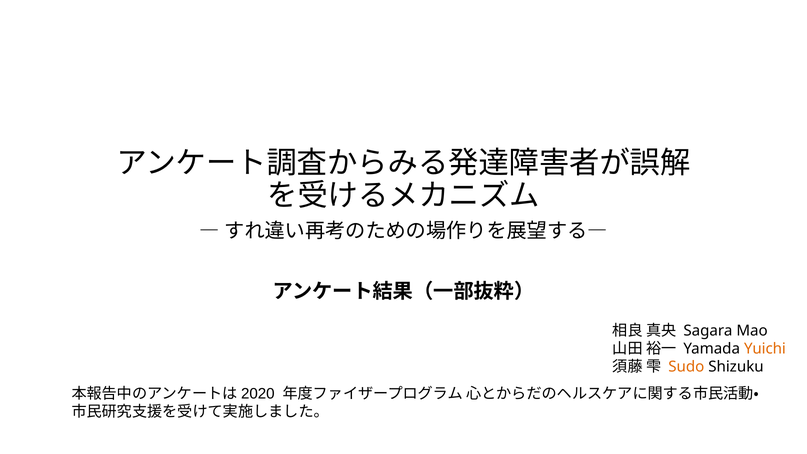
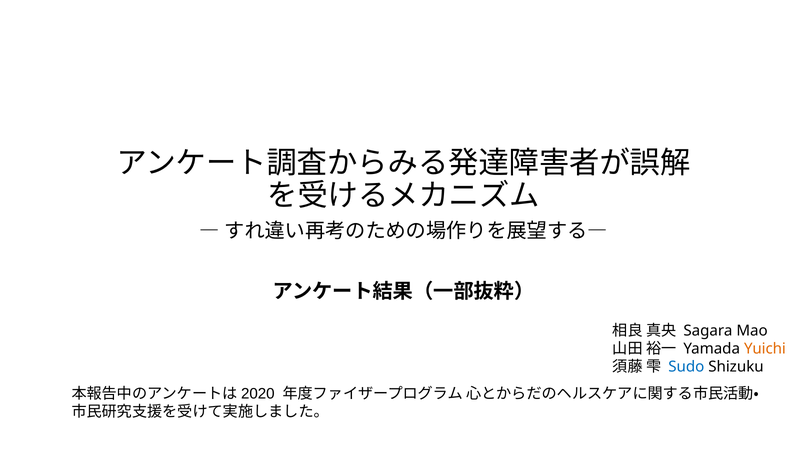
Sudo colour: orange -> blue
